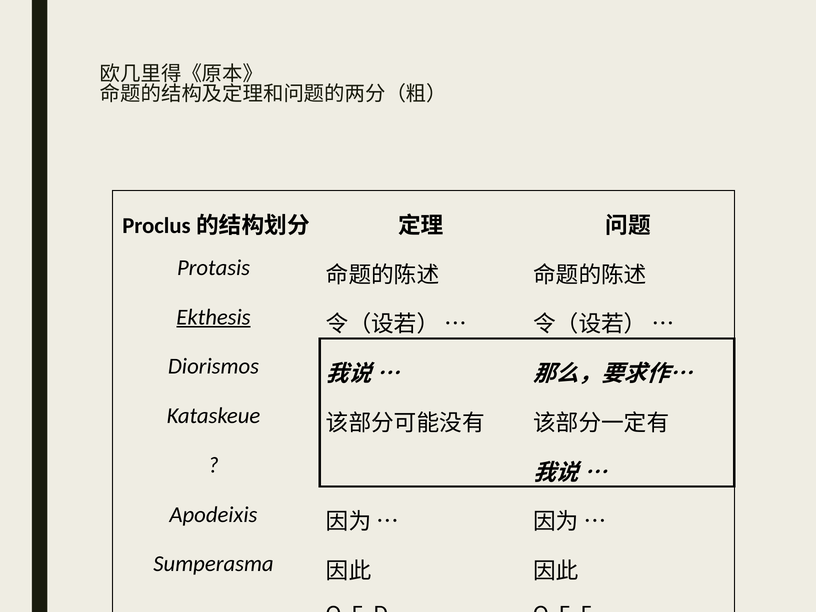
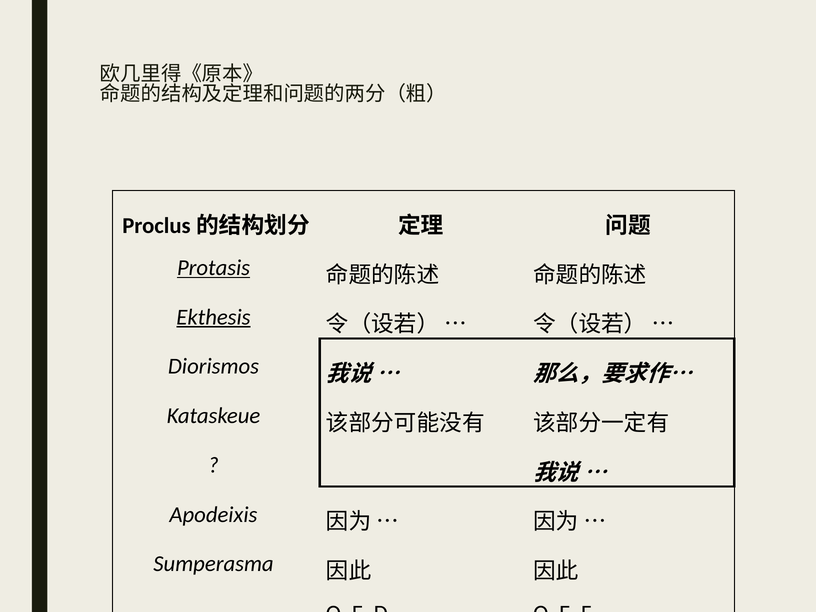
Protasis underline: none -> present
